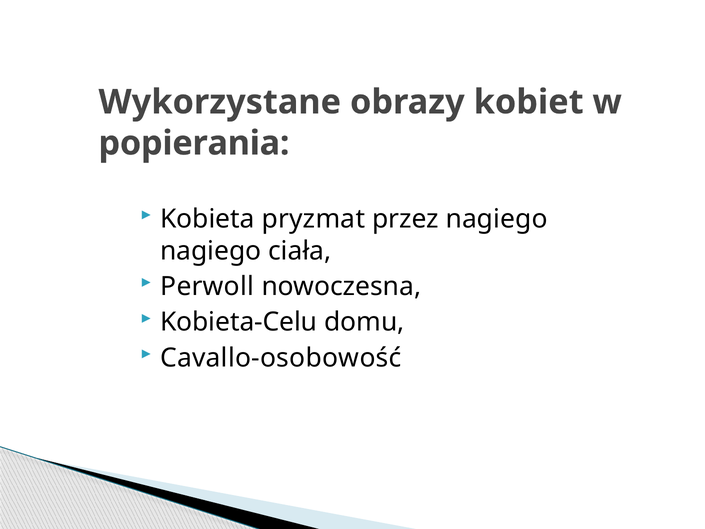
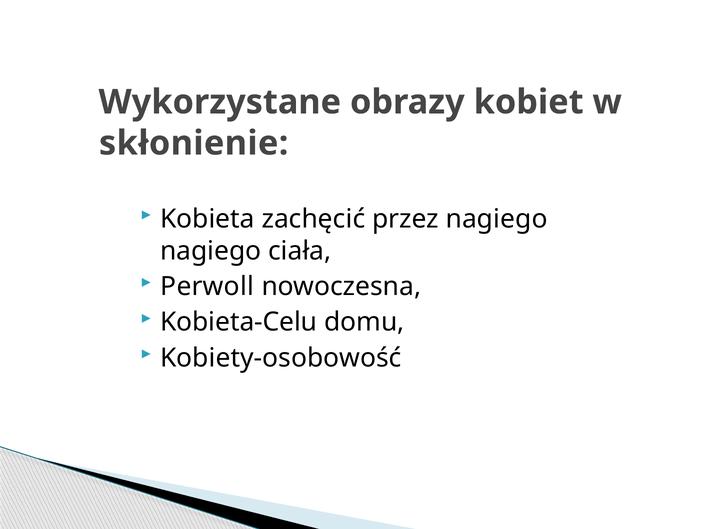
popierania: popierania -> skłonienie
pryzmat: pryzmat -> zachęcić
Cavallo-osobowość: Cavallo-osobowość -> Kobiety-osobowość
